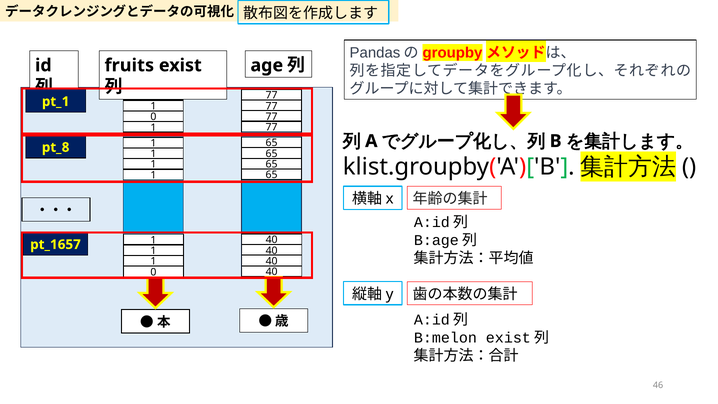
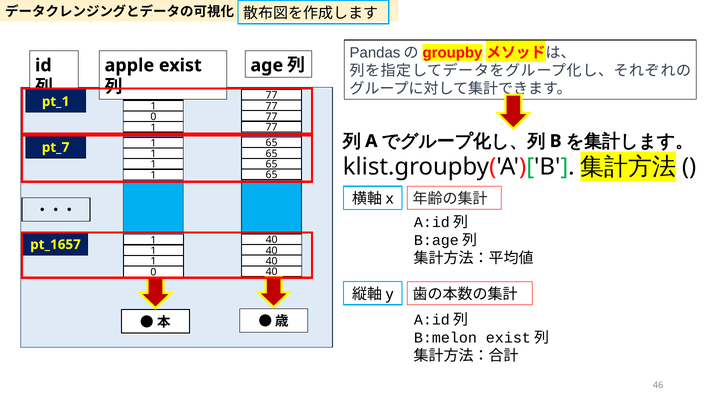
fruits: fruits -> apple
pt_8: pt_8 -> pt_7
